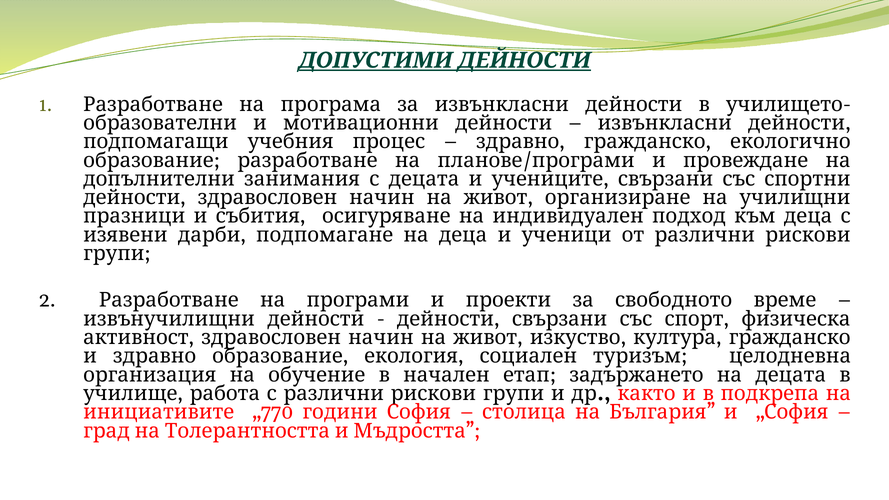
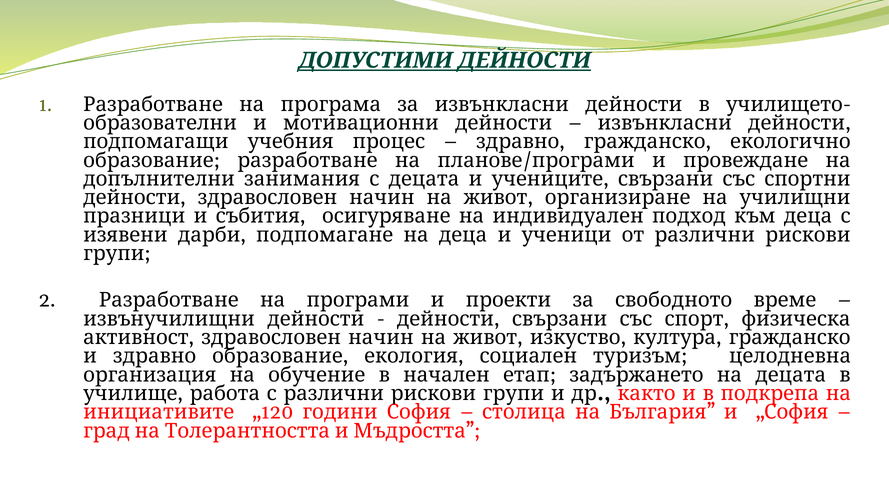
„770: „770 -> „120
